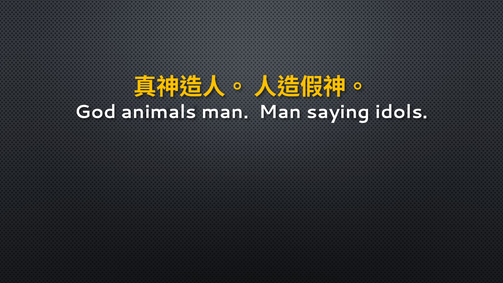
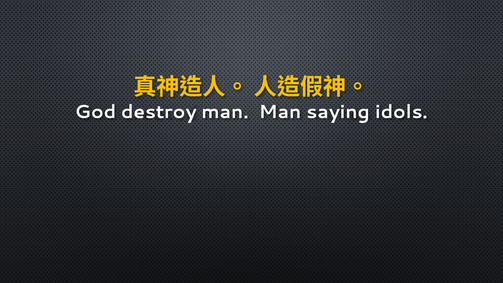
animals: animals -> destroy
